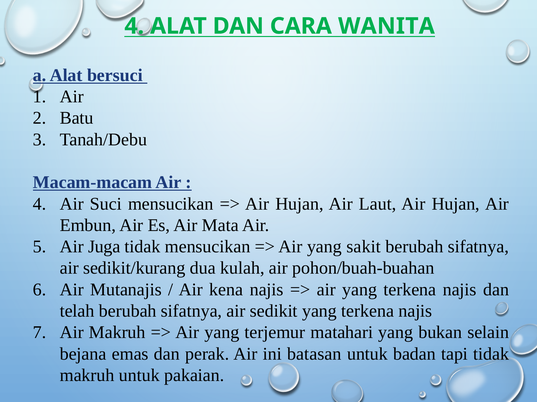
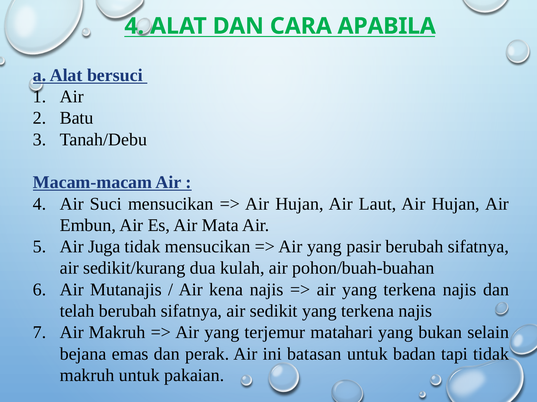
WANITA: WANITA -> APABILA
sakit: sakit -> pasir
